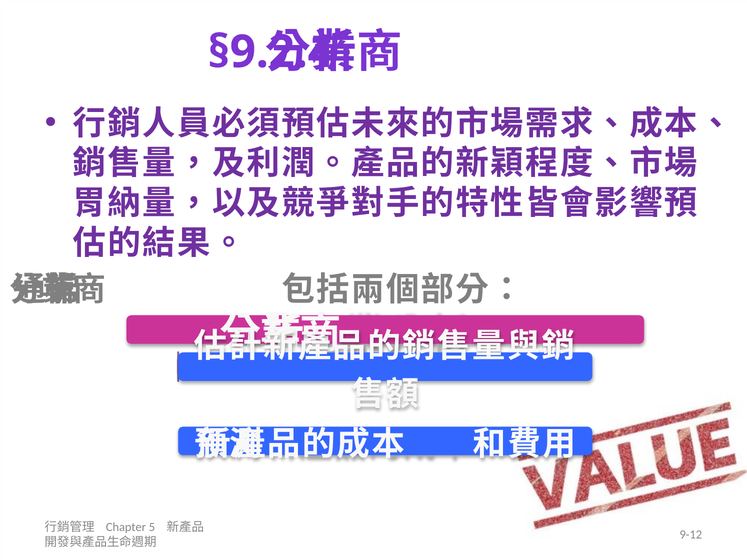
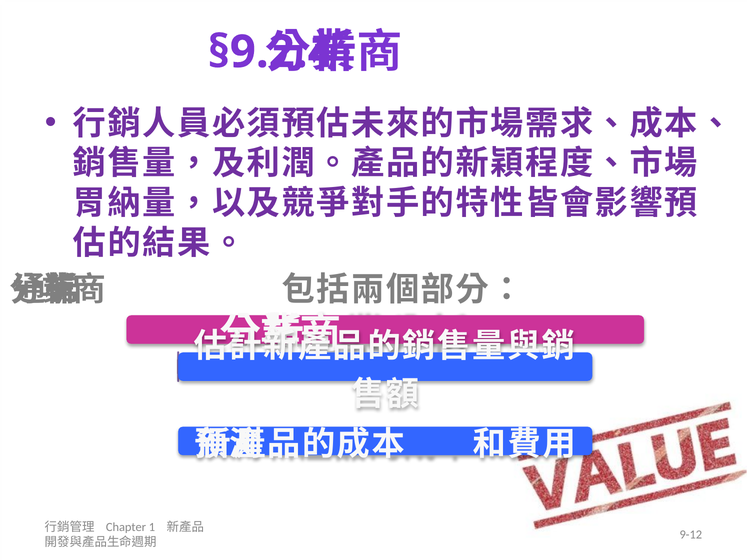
5: 5 -> 1
